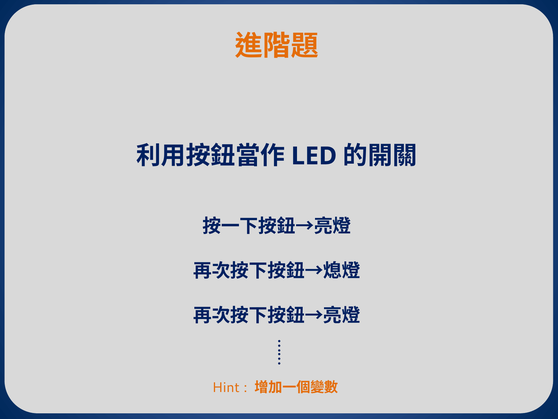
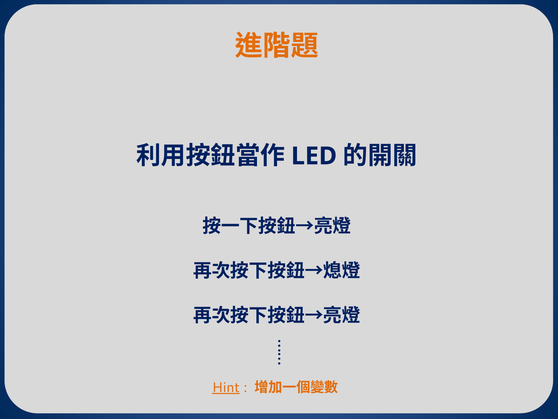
Hint underline: none -> present
